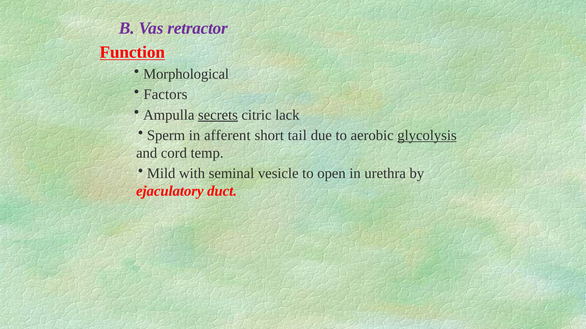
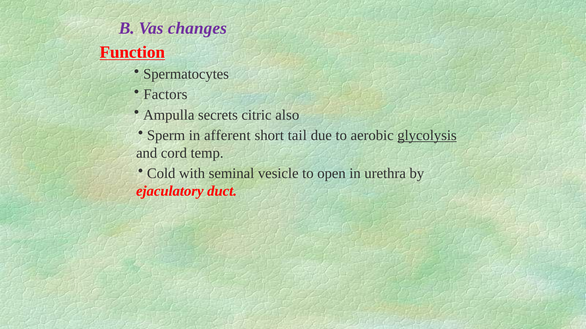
retractor: retractor -> changes
Morphological: Morphological -> Spermatocytes
secrets underline: present -> none
lack: lack -> also
Mild: Mild -> Cold
